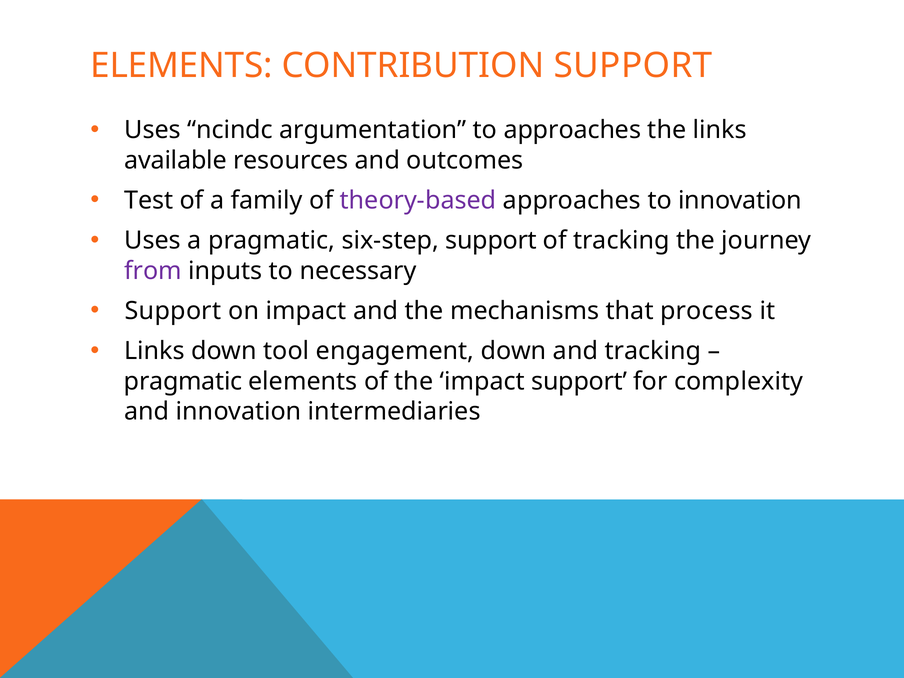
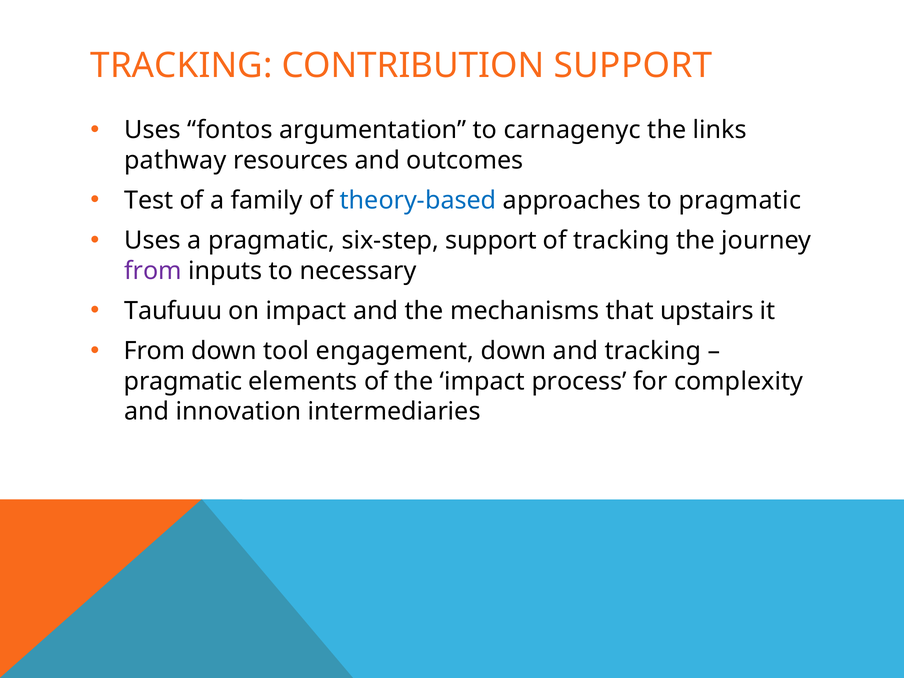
ELEMENTS at (182, 66): ELEMENTS -> TRACKING
ncindc: ncindc -> fontos
to approaches: approaches -> carnagenyc
available: available -> pathway
theory-based colour: purple -> blue
to innovation: innovation -> pragmatic
Support at (173, 311): Support -> Taufuuu
process: process -> upstairs
Links at (154, 351): Links -> From
impact support: support -> process
